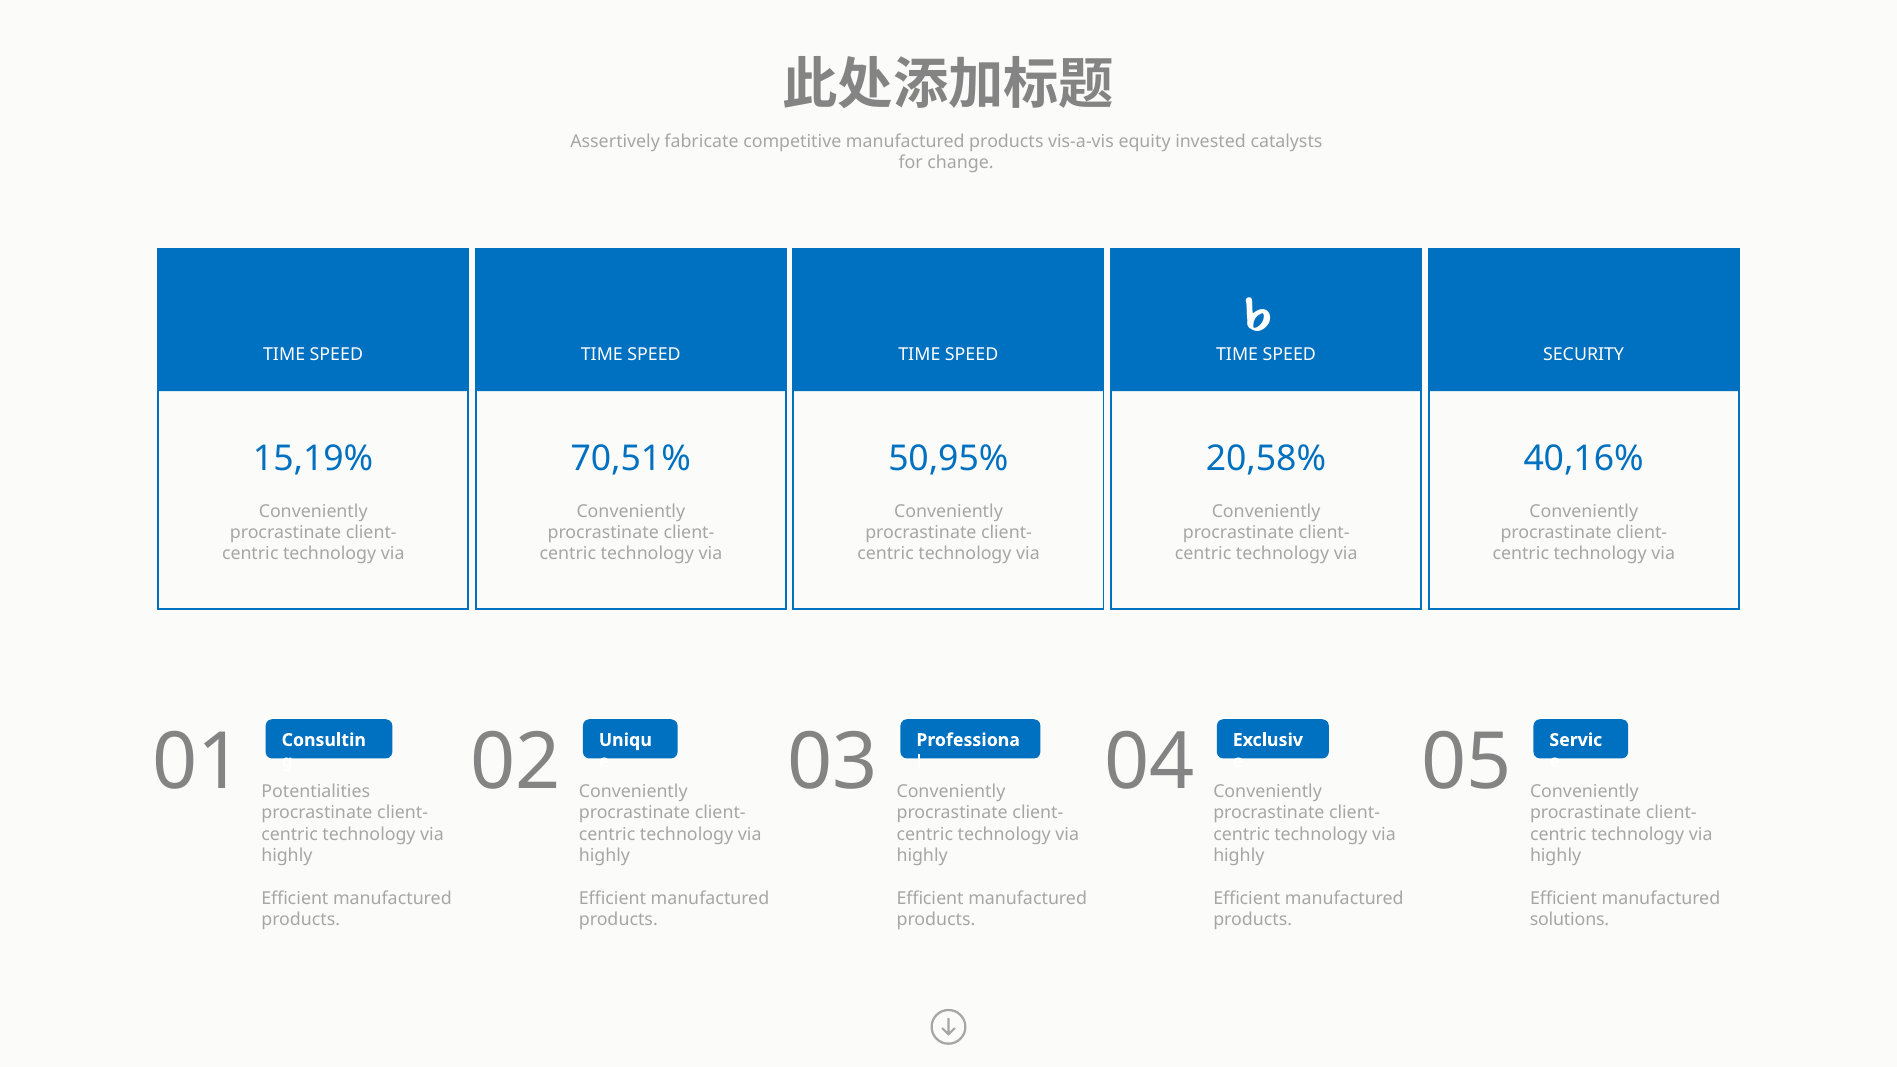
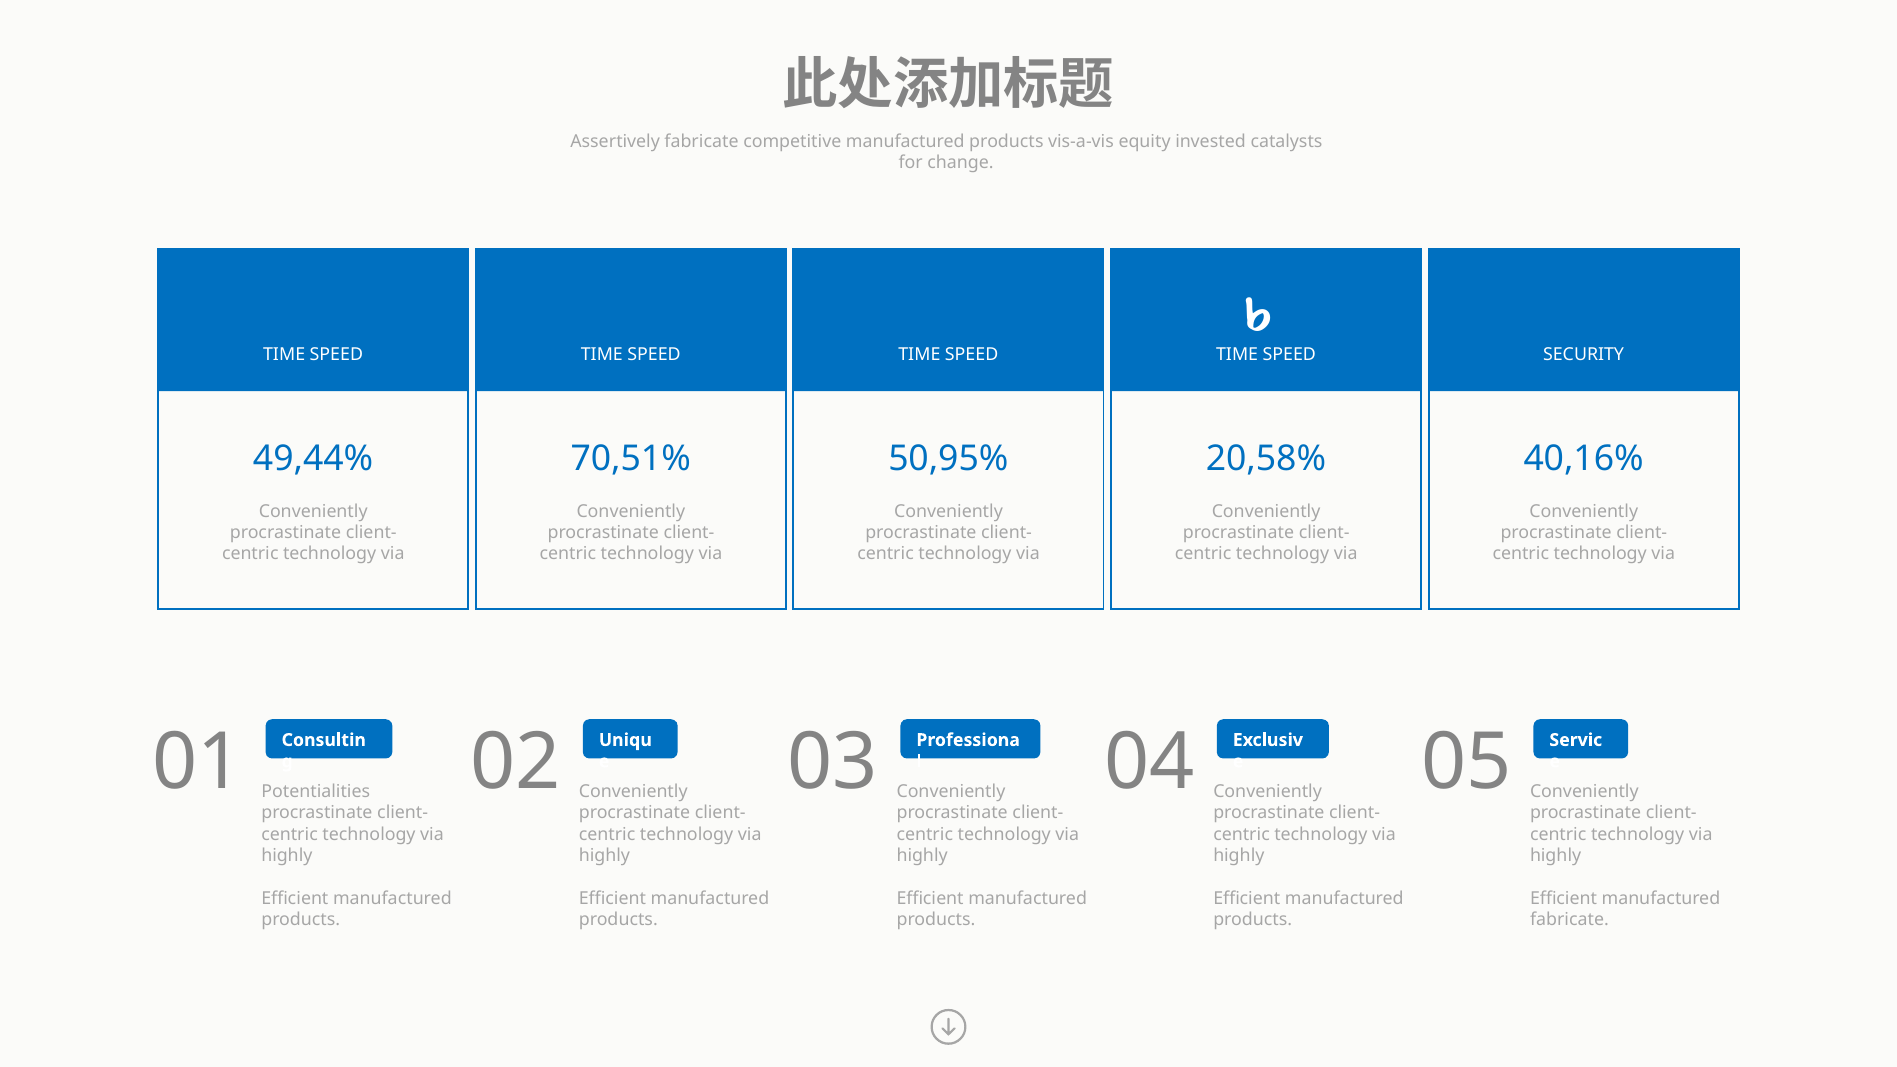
15,19%: 15,19% -> 49,44%
solutions at (1570, 920): solutions -> fabricate
